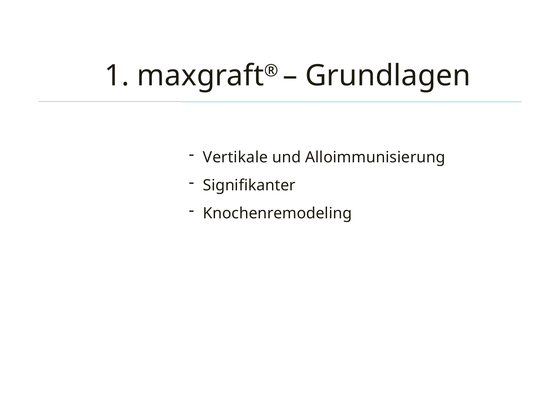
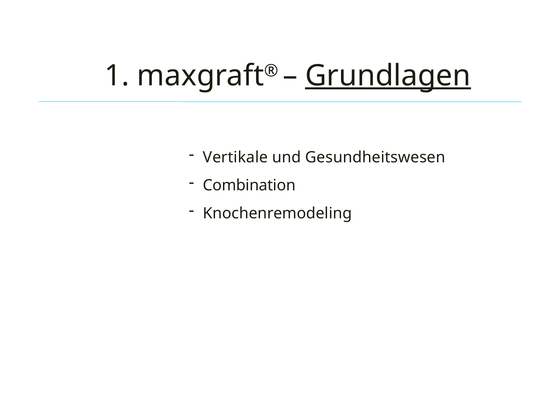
Grundlagen underline: none -> present
Alloimmunisierung: Alloimmunisierung -> Gesundheitswesen
Signifikanter: Signifikanter -> Combination
